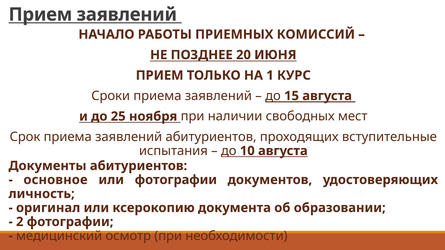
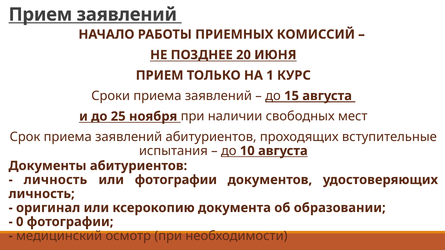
основное at (55, 180): основное -> личность
2: 2 -> 0
